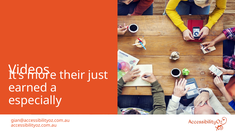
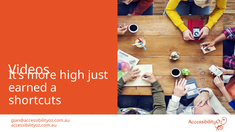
their: their -> high
especially: especially -> shortcuts
